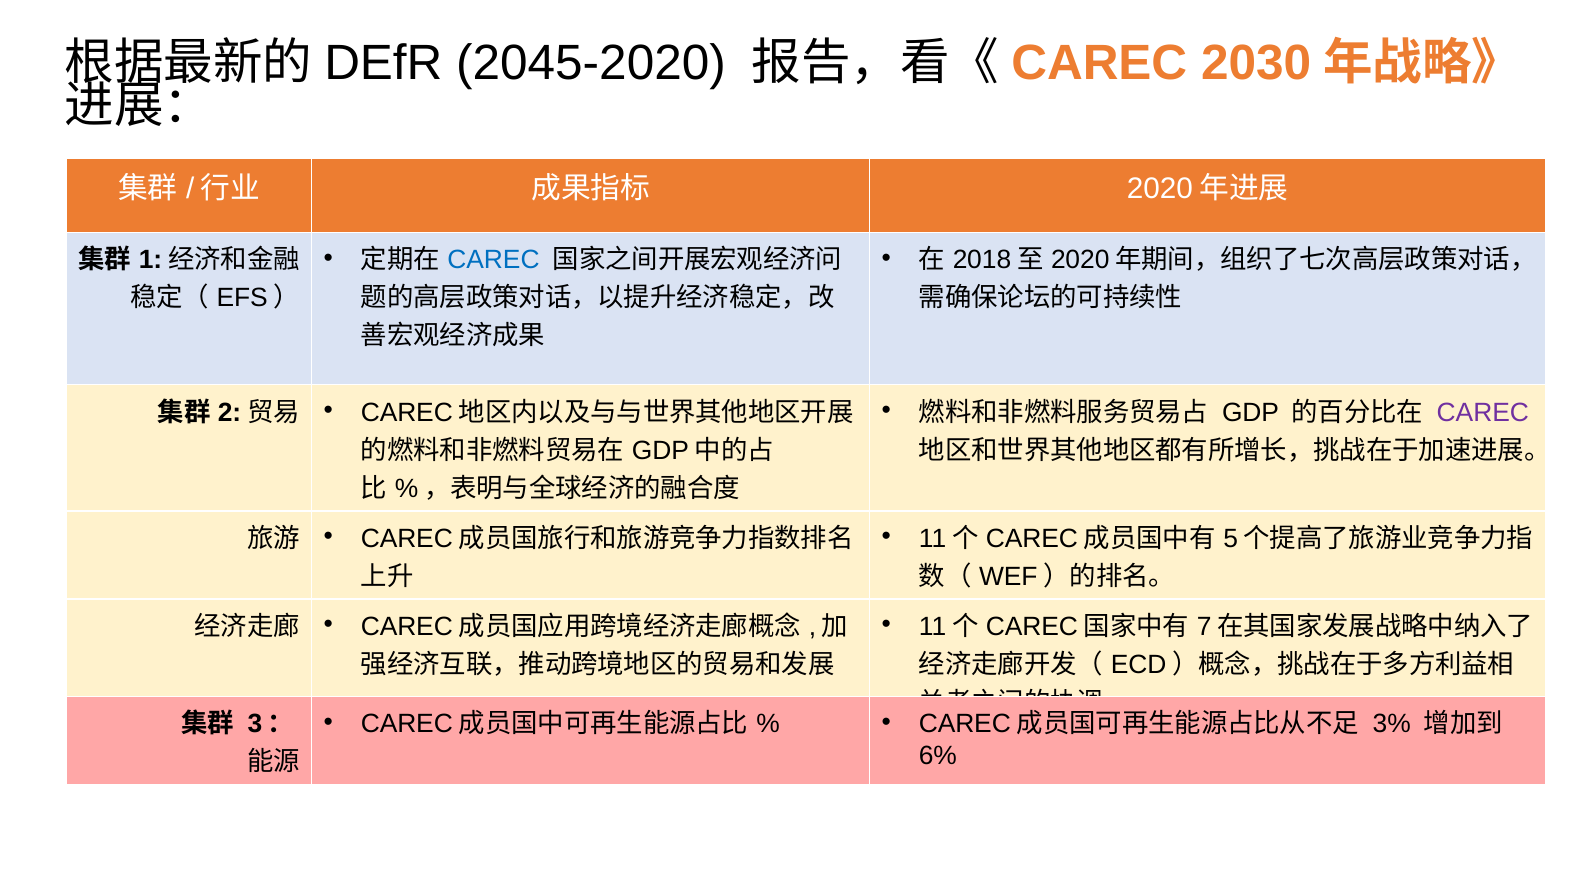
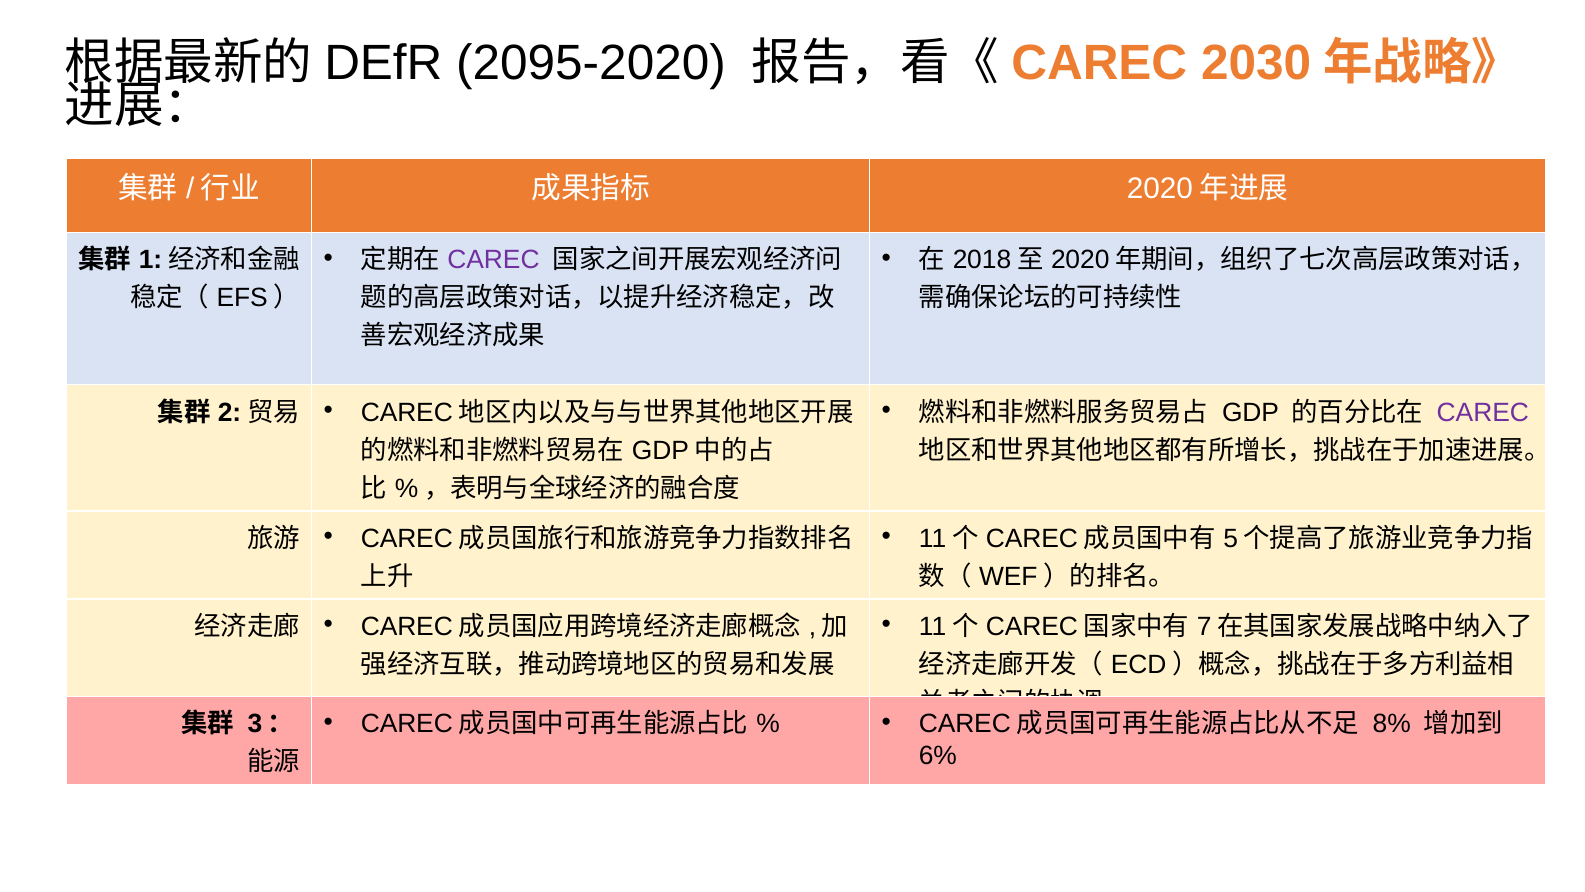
2045-2020: 2045-2020 -> 2095-2020
CAREC at (494, 260) colour: blue -> purple
3%: 3% -> 8%
